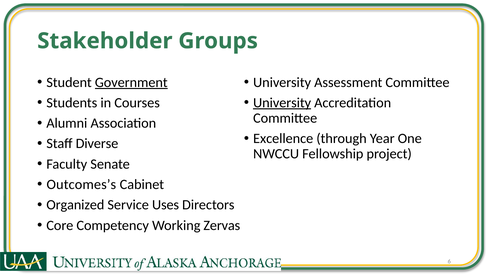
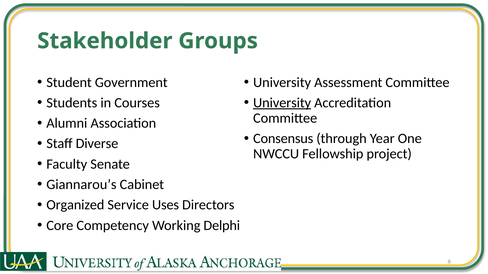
Government underline: present -> none
Excellence: Excellence -> Consensus
Outcomes’s: Outcomes’s -> Giannarou’s
Zervas: Zervas -> Delphi
